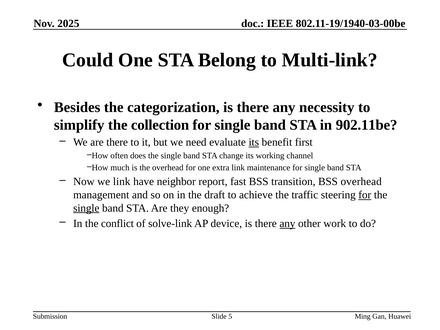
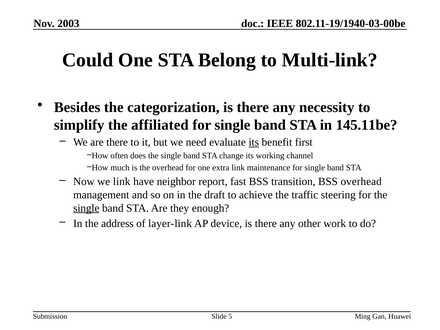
2025: 2025 -> 2003
collection: collection -> affiliated
902.11be: 902.11be -> 145.11be
for at (365, 195) underline: present -> none
conflict: conflict -> address
solve-link: solve-link -> layer-link
any at (287, 223) underline: present -> none
